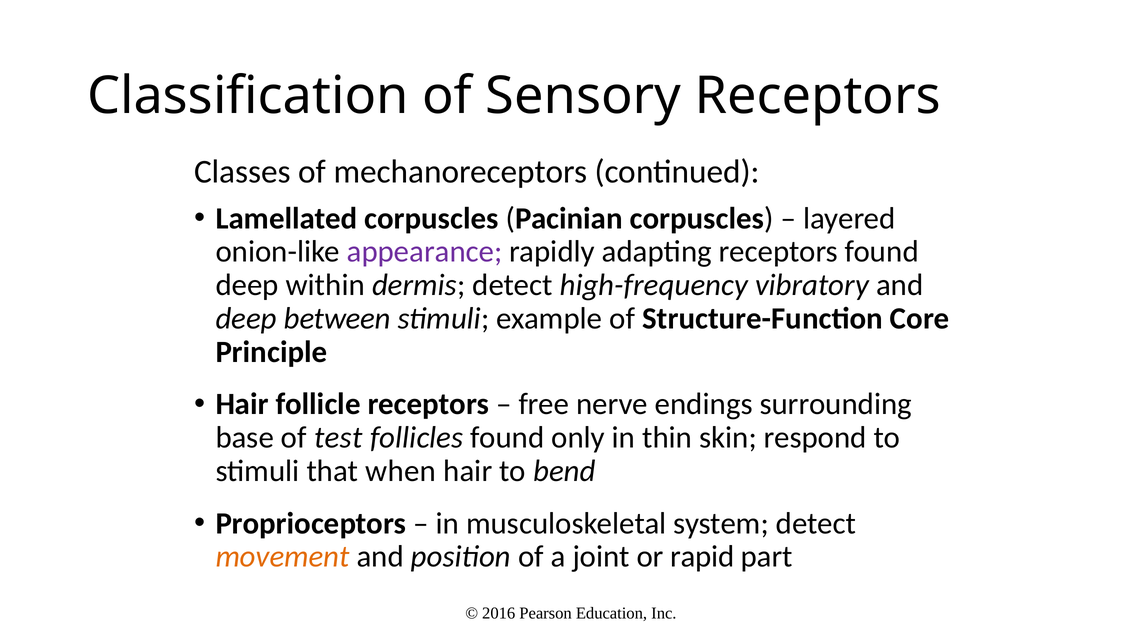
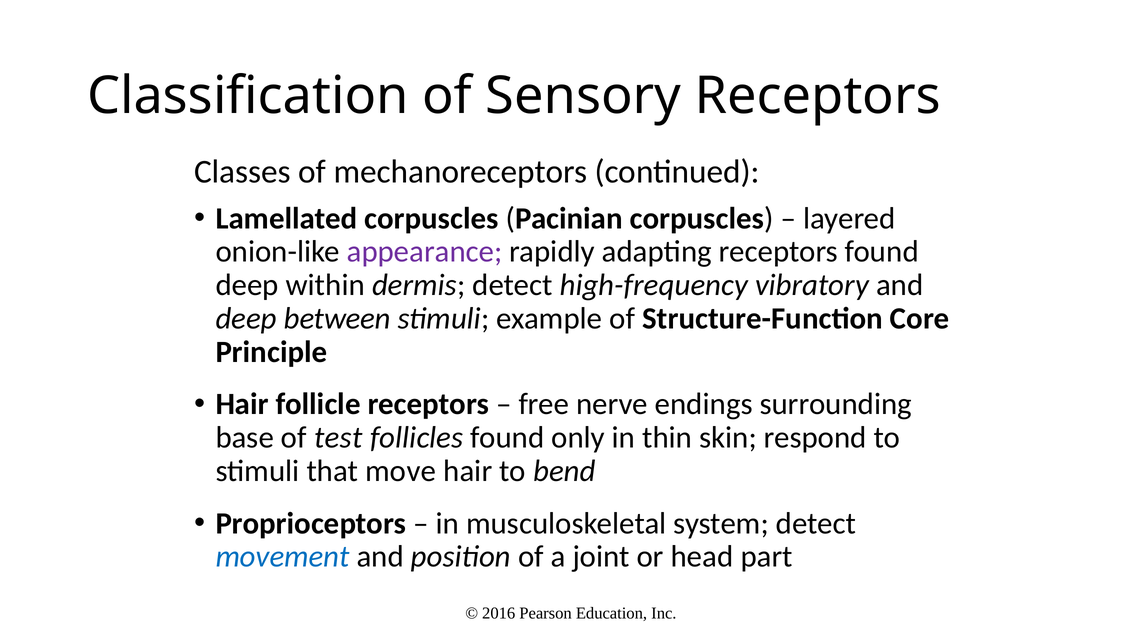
when: when -> move
movement colour: orange -> blue
rapid: rapid -> head
